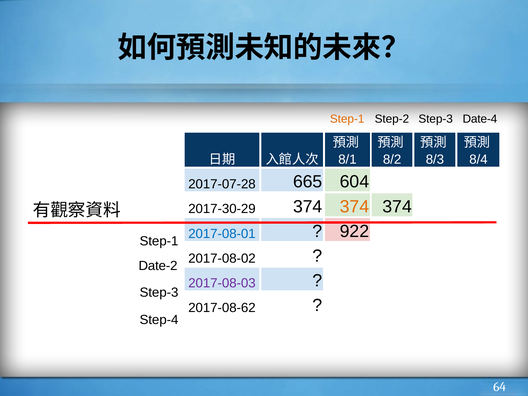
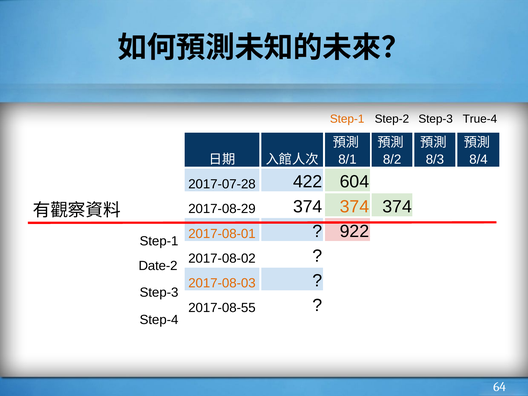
Date-4: Date-4 -> True-4
665: 665 -> 422
2017-30-29: 2017-30-29 -> 2017-08-29
2017-08-01 colour: blue -> orange
2017-08-03 colour: purple -> orange
2017-08-62: 2017-08-62 -> 2017-08-55
